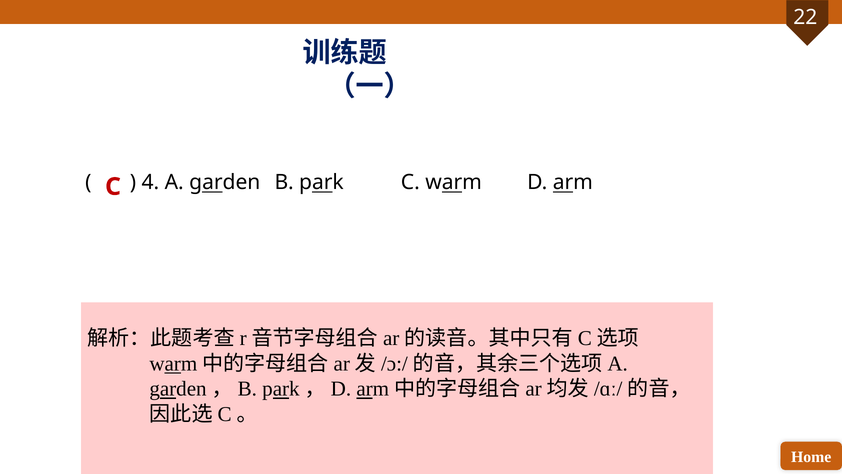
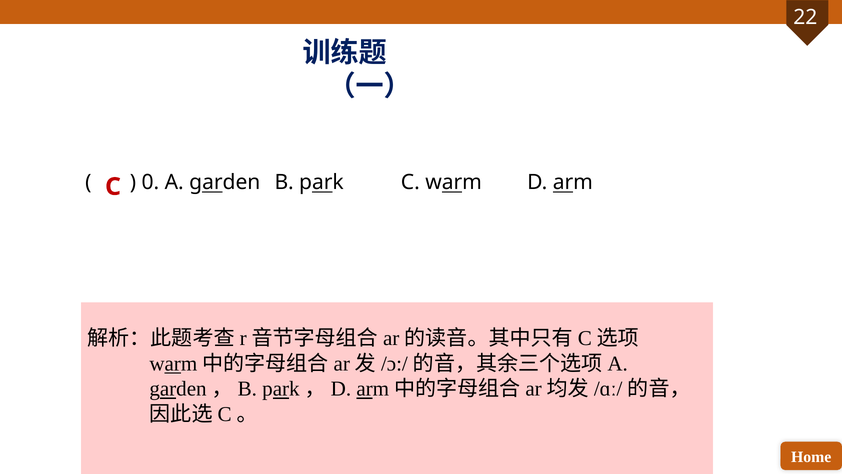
4: 4 -> 0
